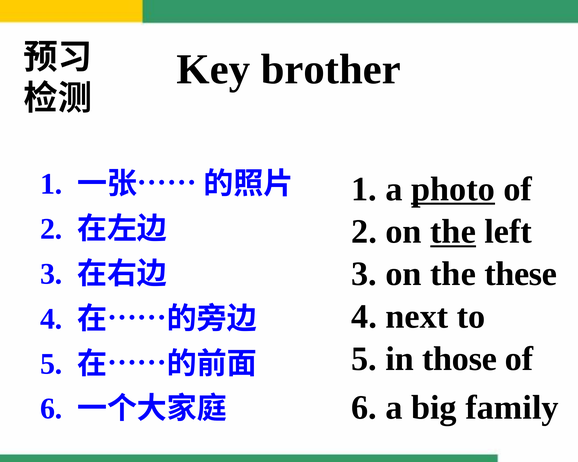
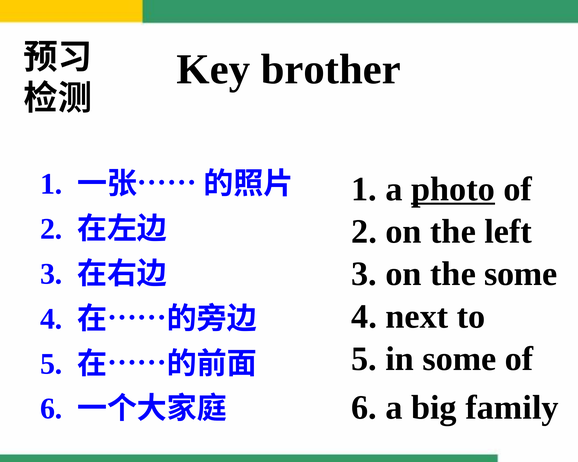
the at (453, 232) underline: present -> none
the these: these -> some
in those: those -> some
